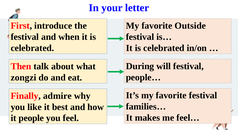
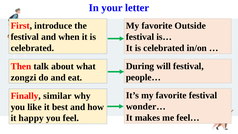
admire: admire -> similar
families…: families… -> wonder…
people: people -> happy
